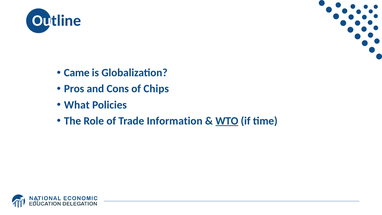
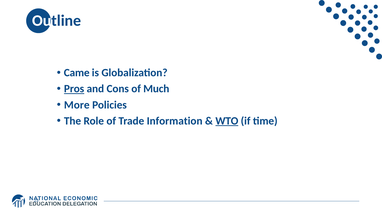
Pros underline: none -> present
Chips: Chips -> Much
What: What -> More
